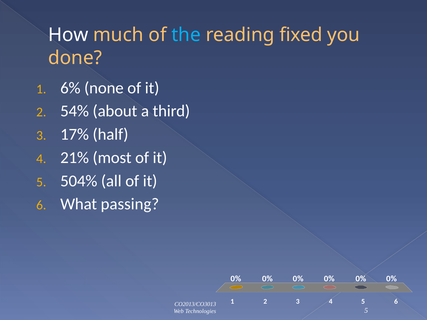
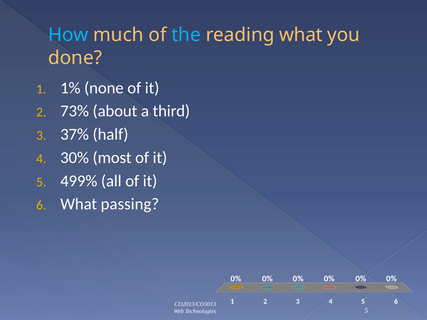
How colour: white -> light blue
reading fixed: fixed -> what
6%: 6% -> 1%
54%: 54% -> 73%
17%: 17% -> 37%
21%: 21% -> 30%
504%: 504% -> 499%
